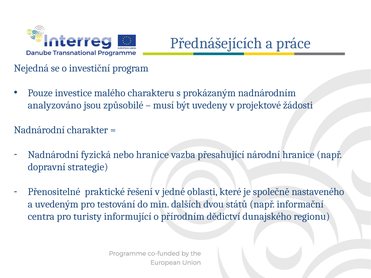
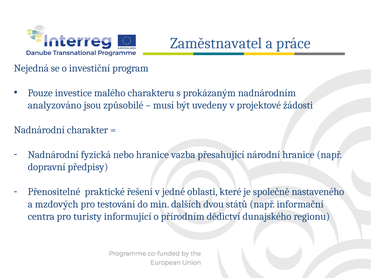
Přednášejících: Přednášejících -> Zaměstnavatel
strategie: strategie -> předpisy
uvedeným: uvedeným -> mzdových
